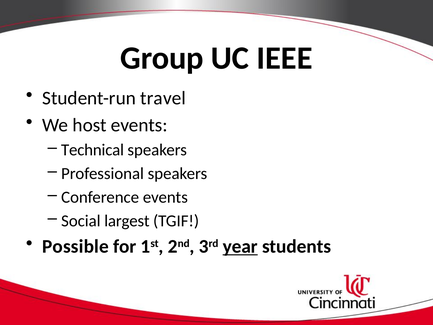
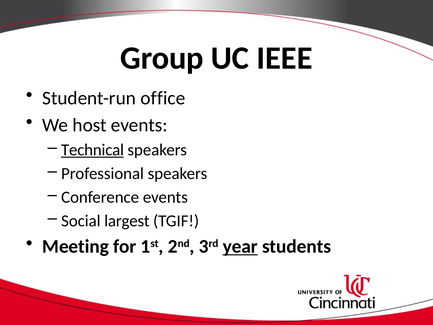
travel: travel -> office
Technical underline: none -> present
Possible: Possible -> Meeting
